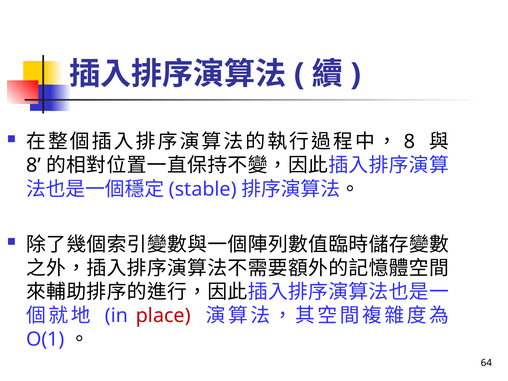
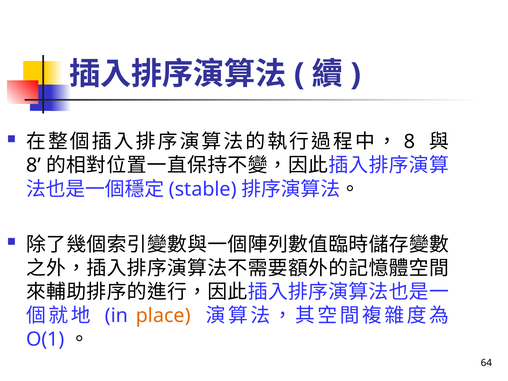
place colour: red -> orange
